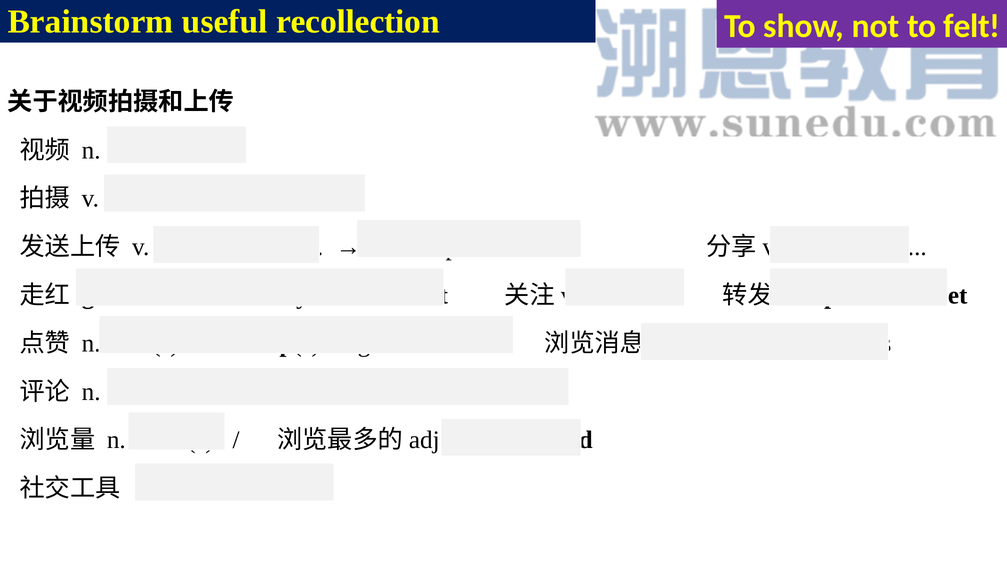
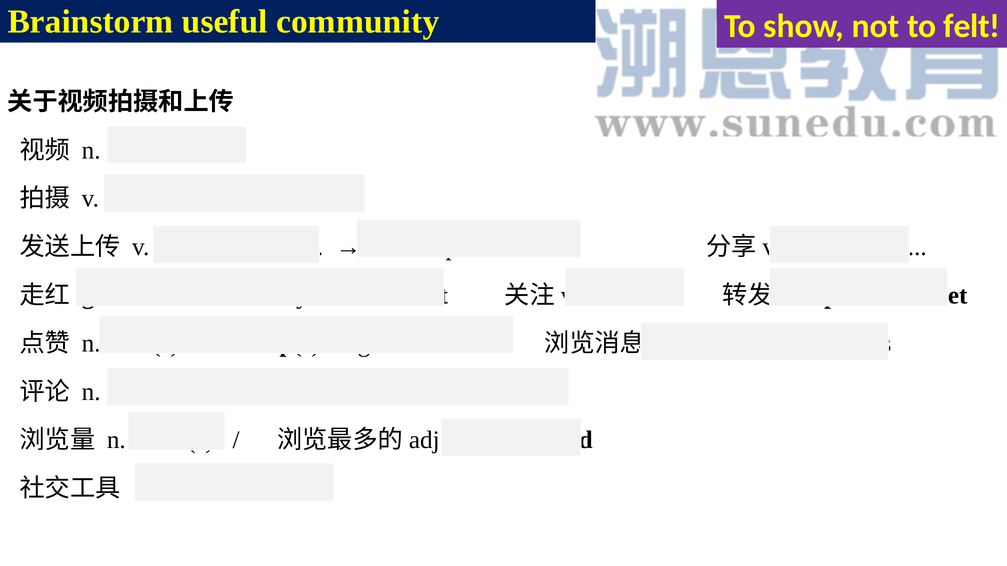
recollection: recollection -> community
